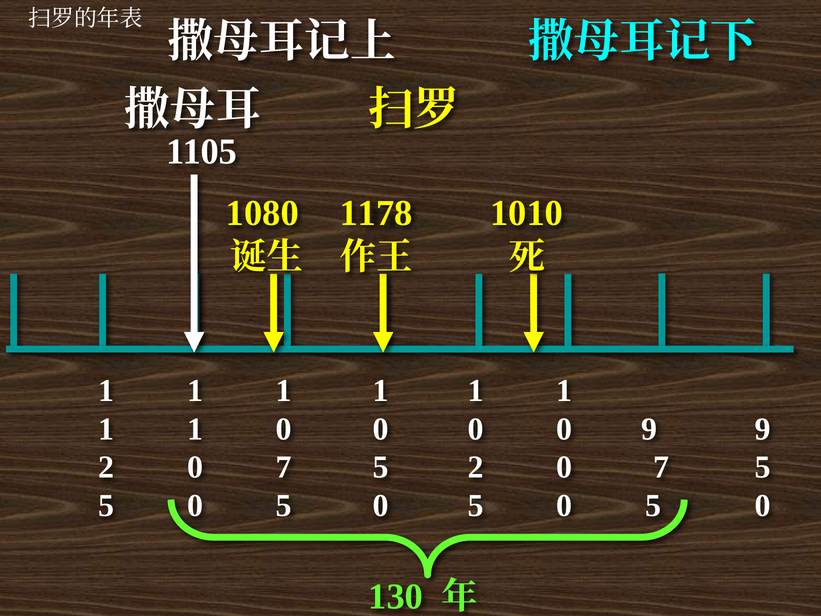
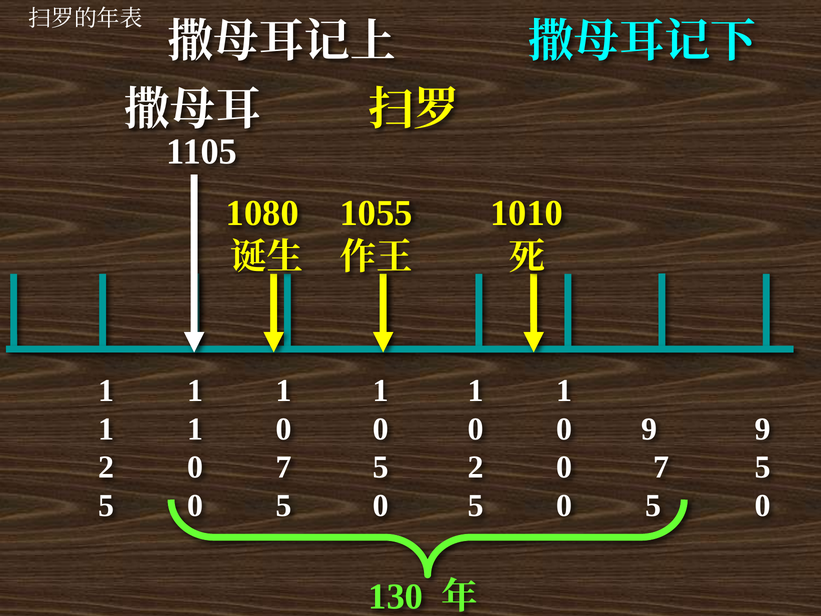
1178: 1178 -> 1055
